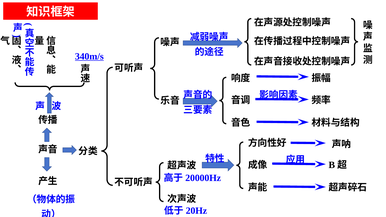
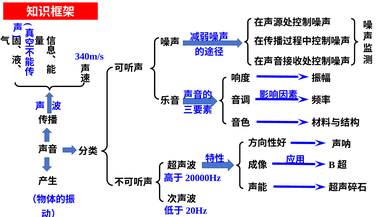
340m/s underline: present -> none
